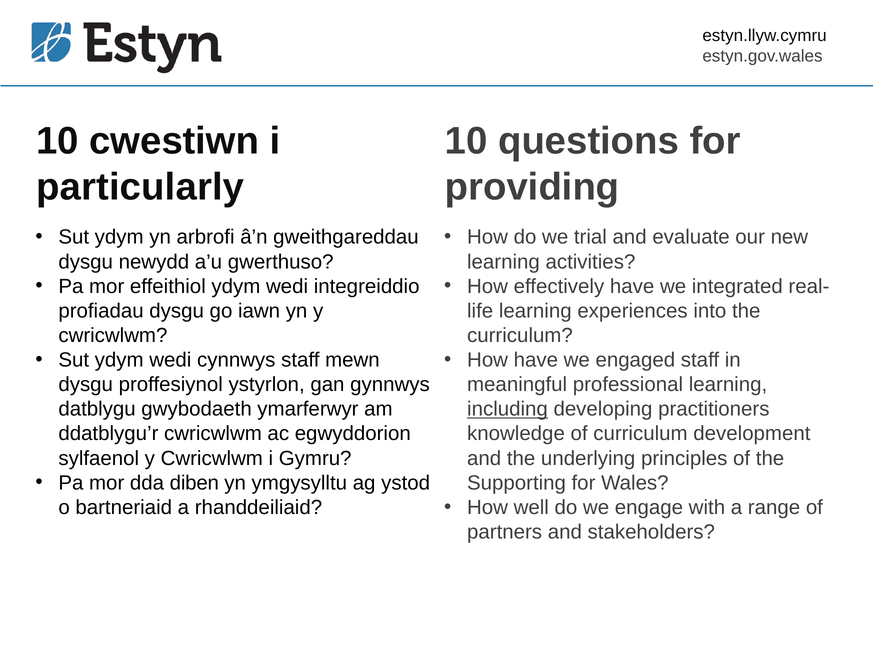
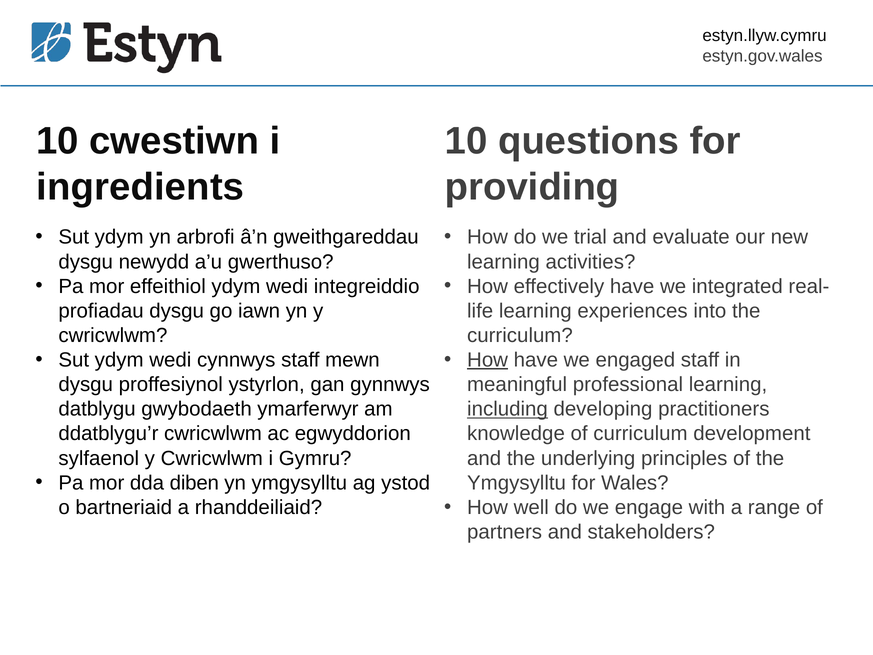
particularly: particularly -> ingredients
How at (488, 360) underline: none -> present
Supporting at (517, 483): Supporting -> Ymgysylltu
